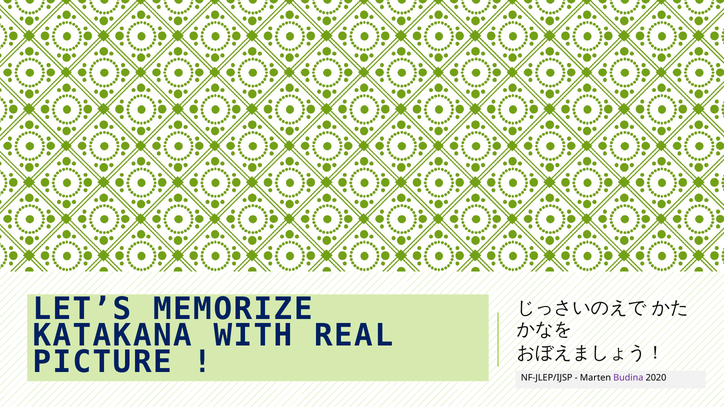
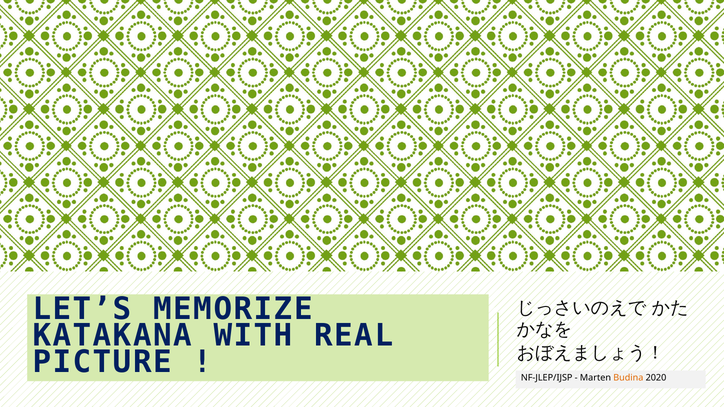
Budina colour: purple -> orange
